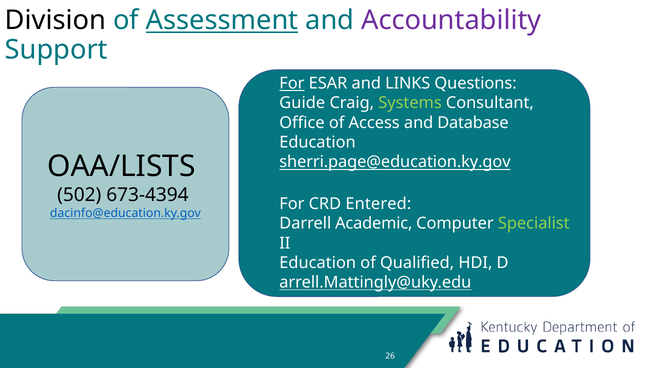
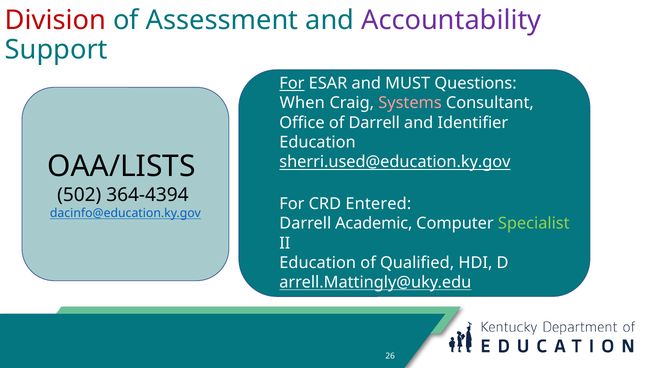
Division colour: black -> red
Assessment underline: present -> none
LINKS: LINKS -> MUST
Guide: Guide -> When
Systems colour: light green -> pink
of Access: Access -> Darrell
Database: Database -> Identifier
sherri.page@education.ky.gov: sherri.page@education.ky.gov -> sherri.used@education.ky.gov
673-4394: 673-4394 -> 364-4394
